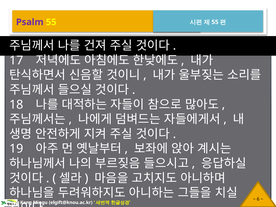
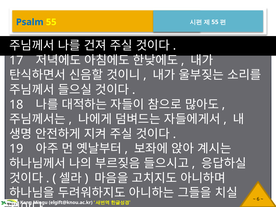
Psalm colour: purple -> blue
